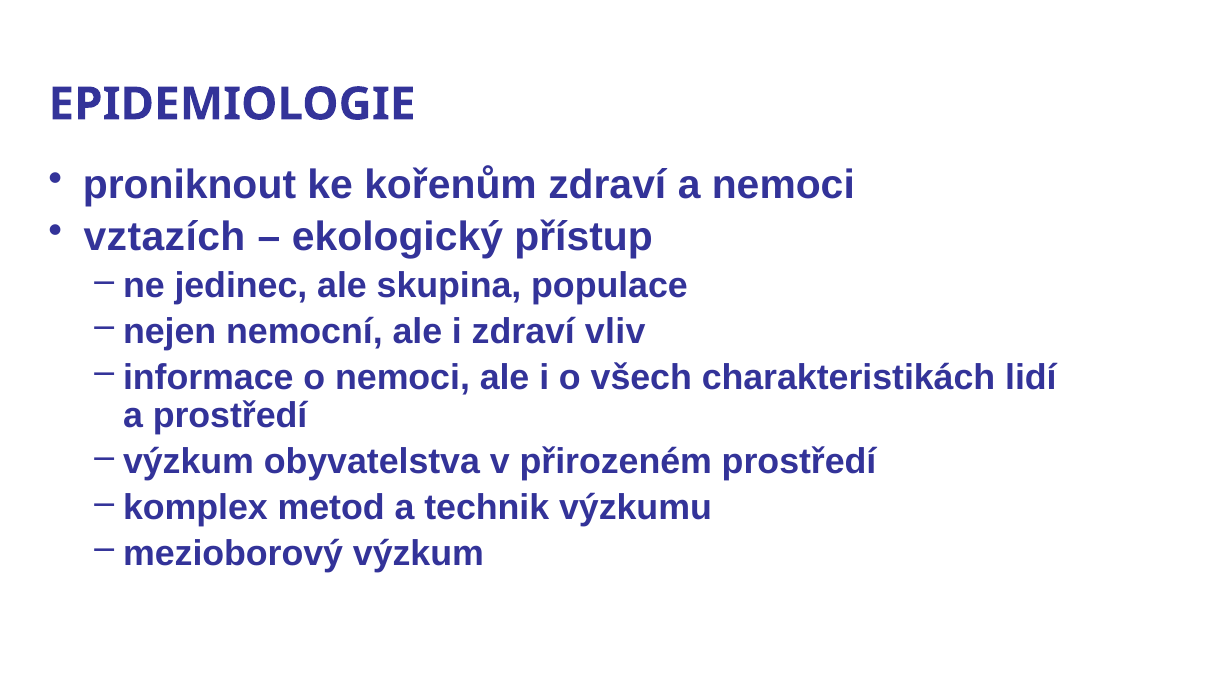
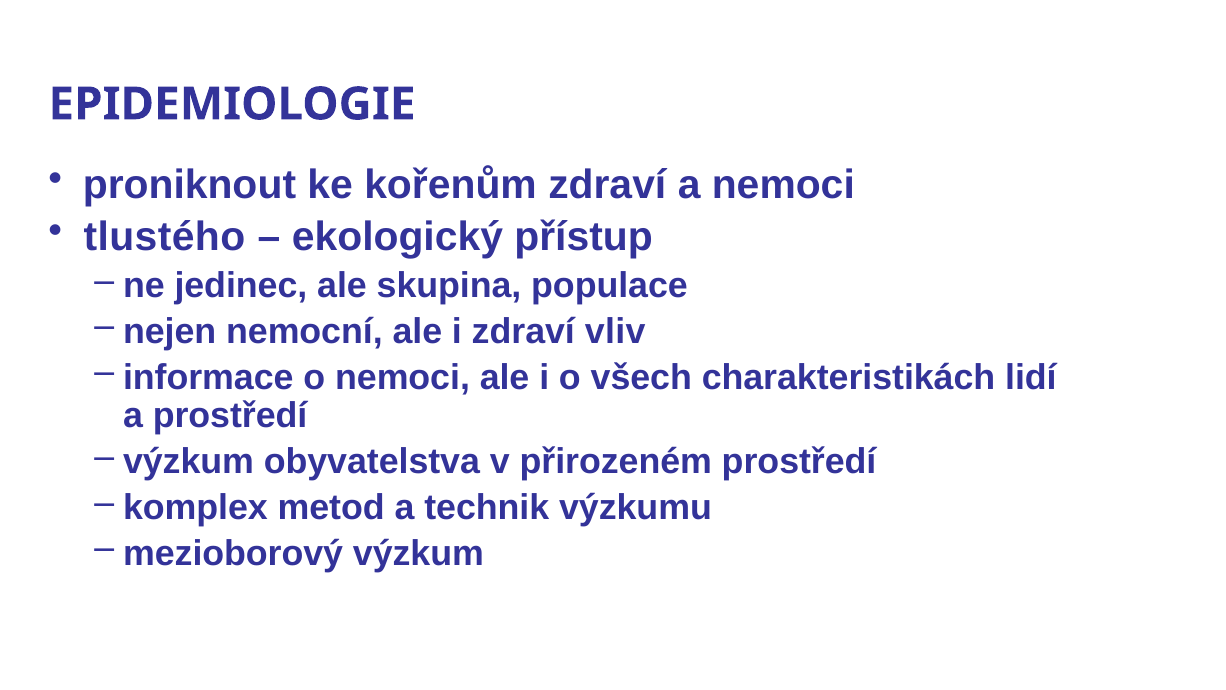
vztazích: vztazích -> tlustého
